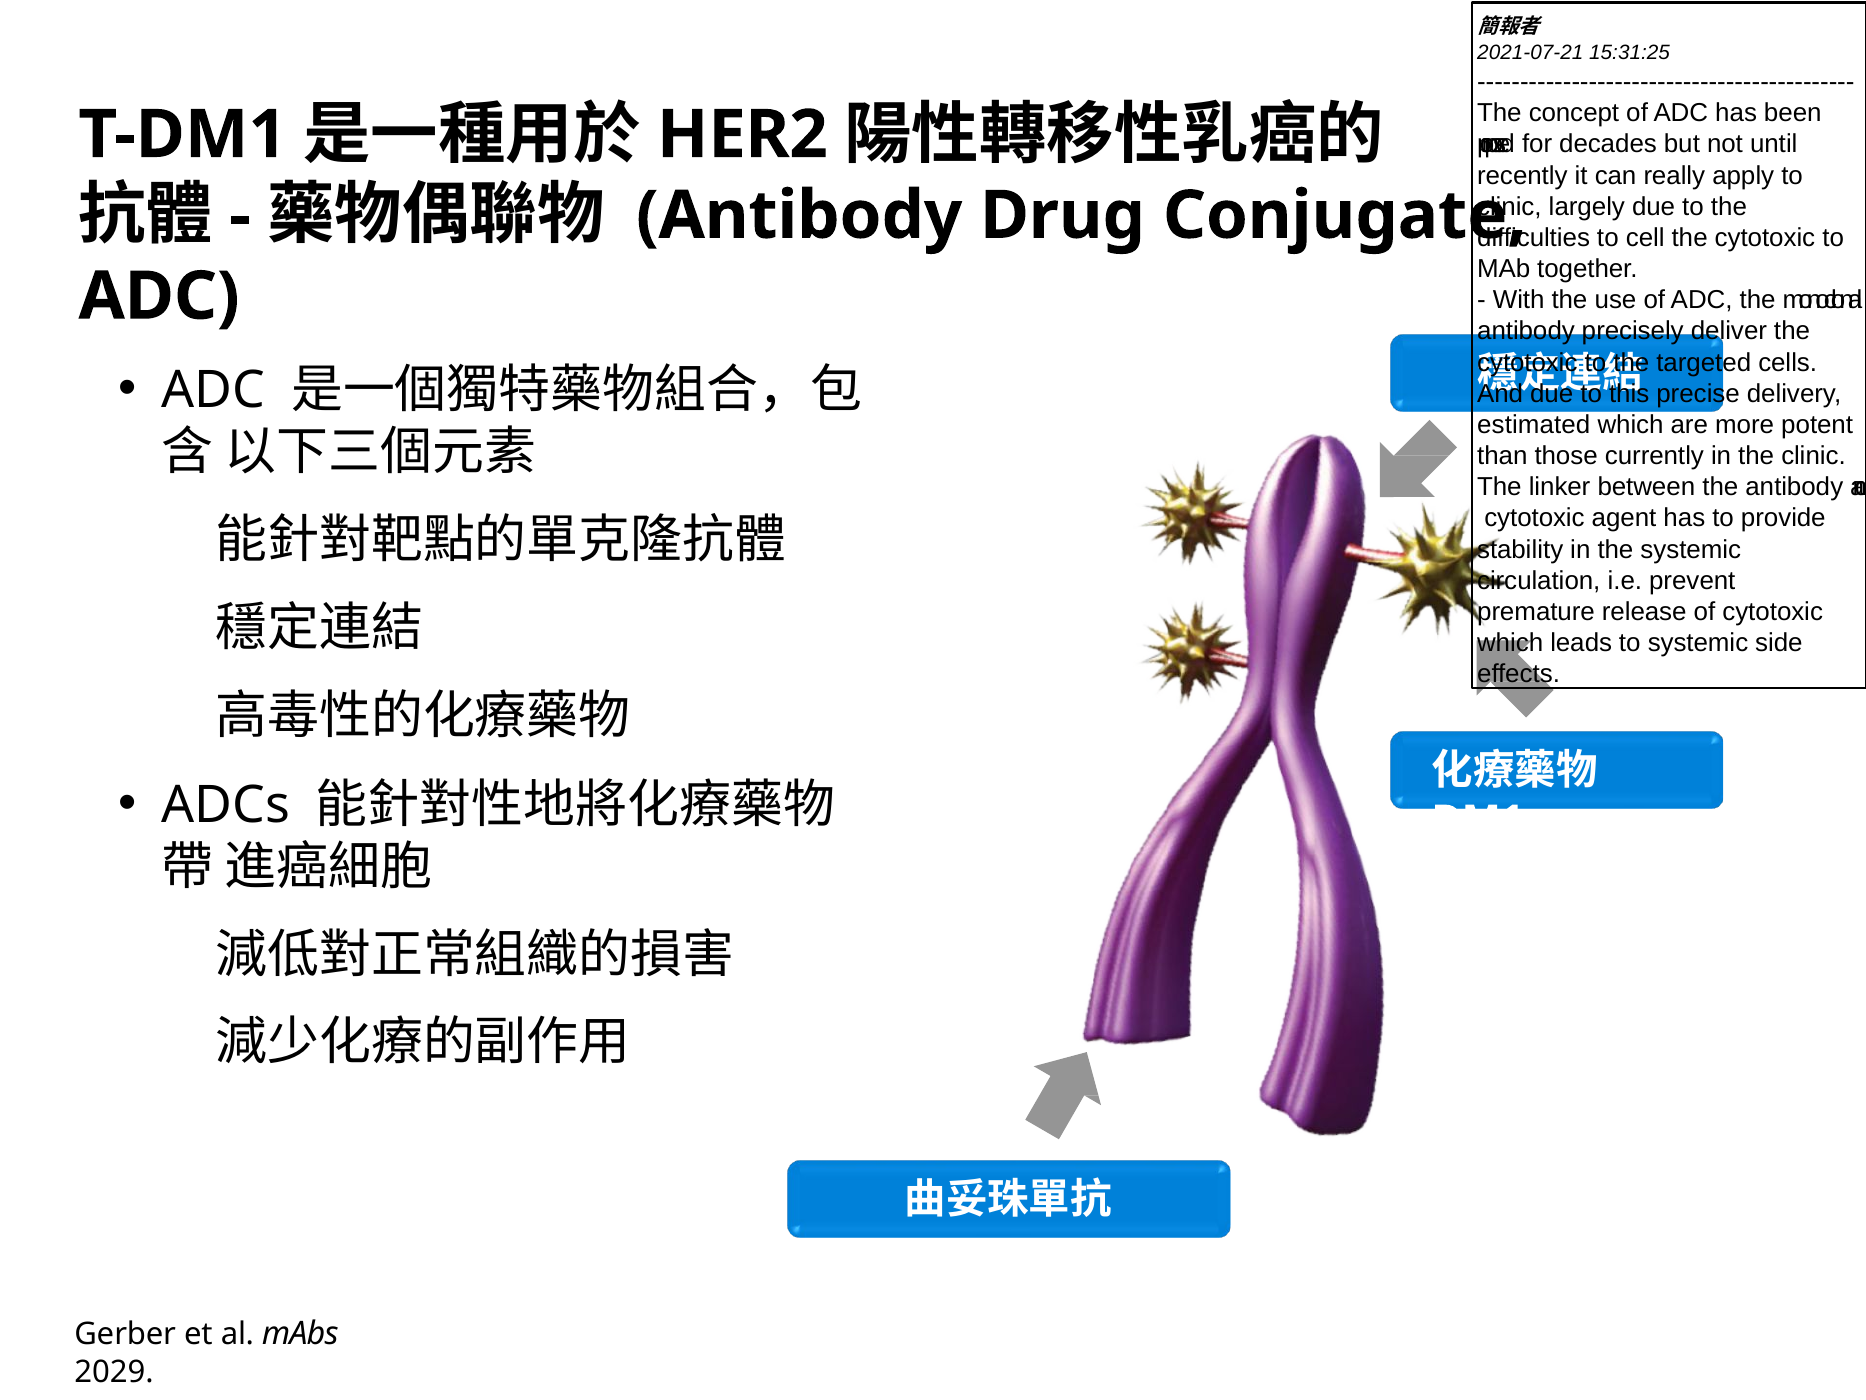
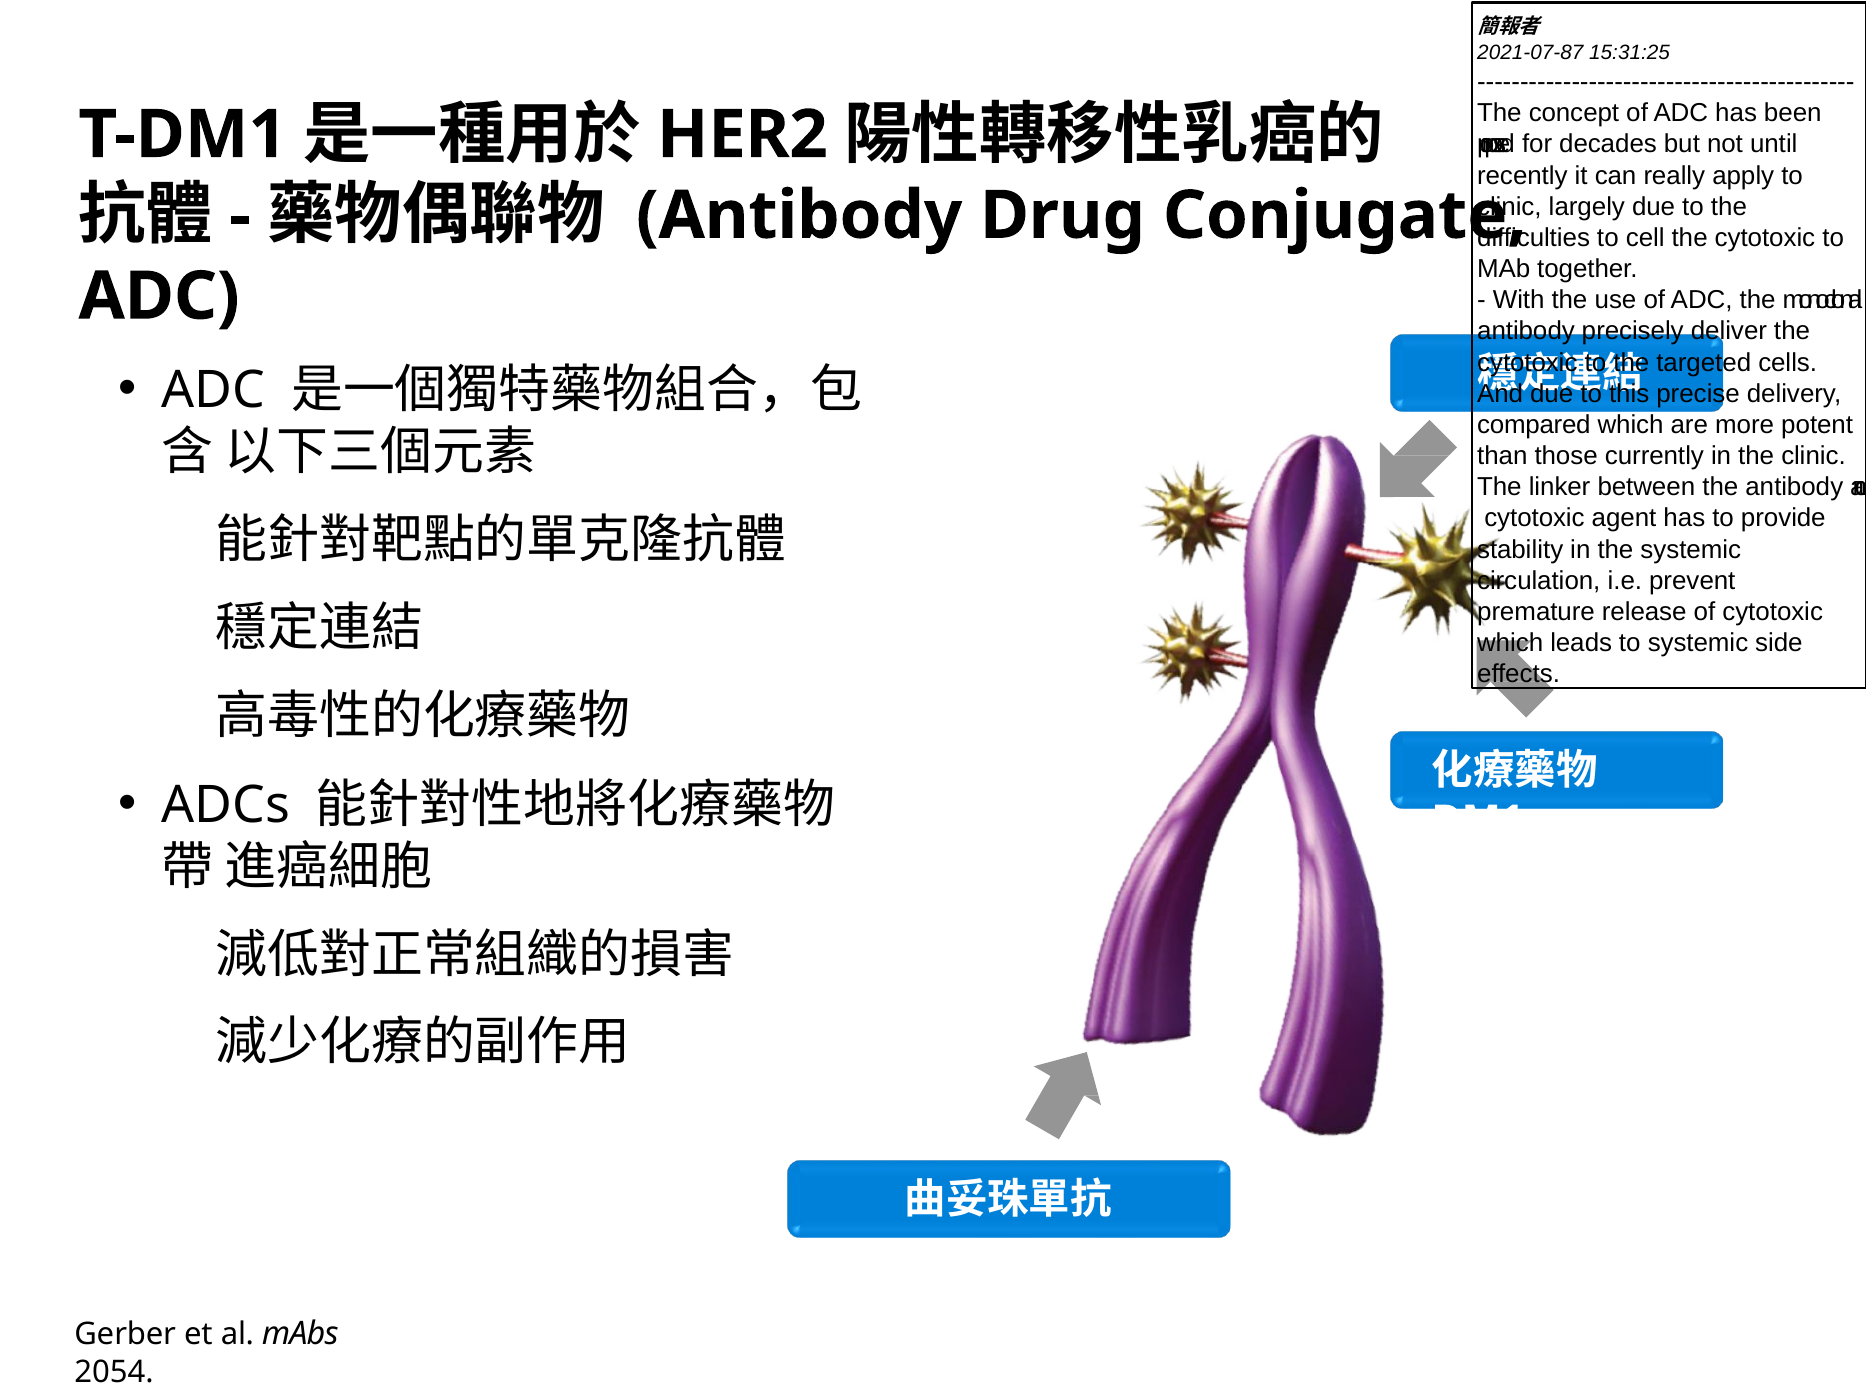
2021-07-21: 2021-07-21 -> 2021-07-87
estimated: estimated -> compared
2029: 2029 -> 2054
